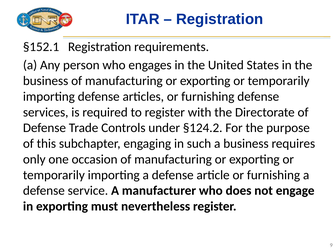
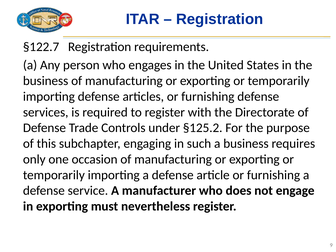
§152.1: §152.1 -> §122.7
§124.2: §124.2 -> §125.2
